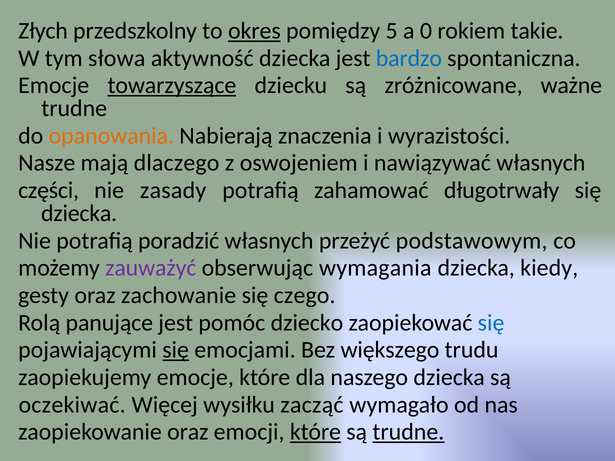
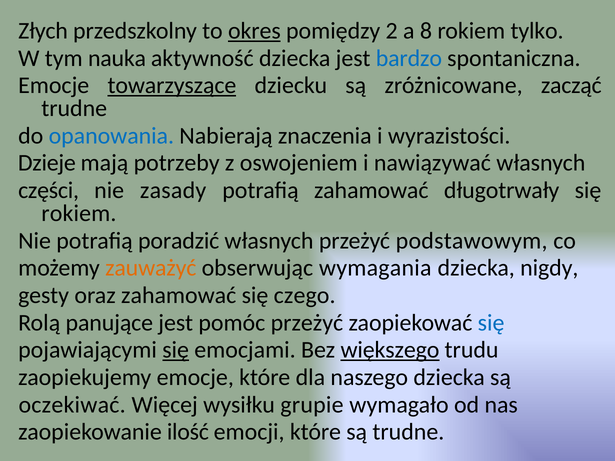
5: 5 -> 2
0: 0 -> 8
takie: takie -> tylko
słowa: słowa -> nauka
ważne: ważne -> zacząć
opanowania colour: orange -> blue
Nasze: Nasze -> Dzieje
dlaczego: dlaczego -> potrzeby
dziecka at (79, 213): dziecka -> rokiem
zauważyć colour: purple -> orange
kiedy: kiedy -> nigdy
oraz zachowanie: zachowanie -> zahamować
pomóc dziecko: dziecko -> przeżyć
większego underline: none -> present
zacząć: zacząć -> grupie
zaopiekowanie oraz: oraz -> ilość
które at (315, 432) underline: present -> none
trudne at (408, 432) underline: present -> none
